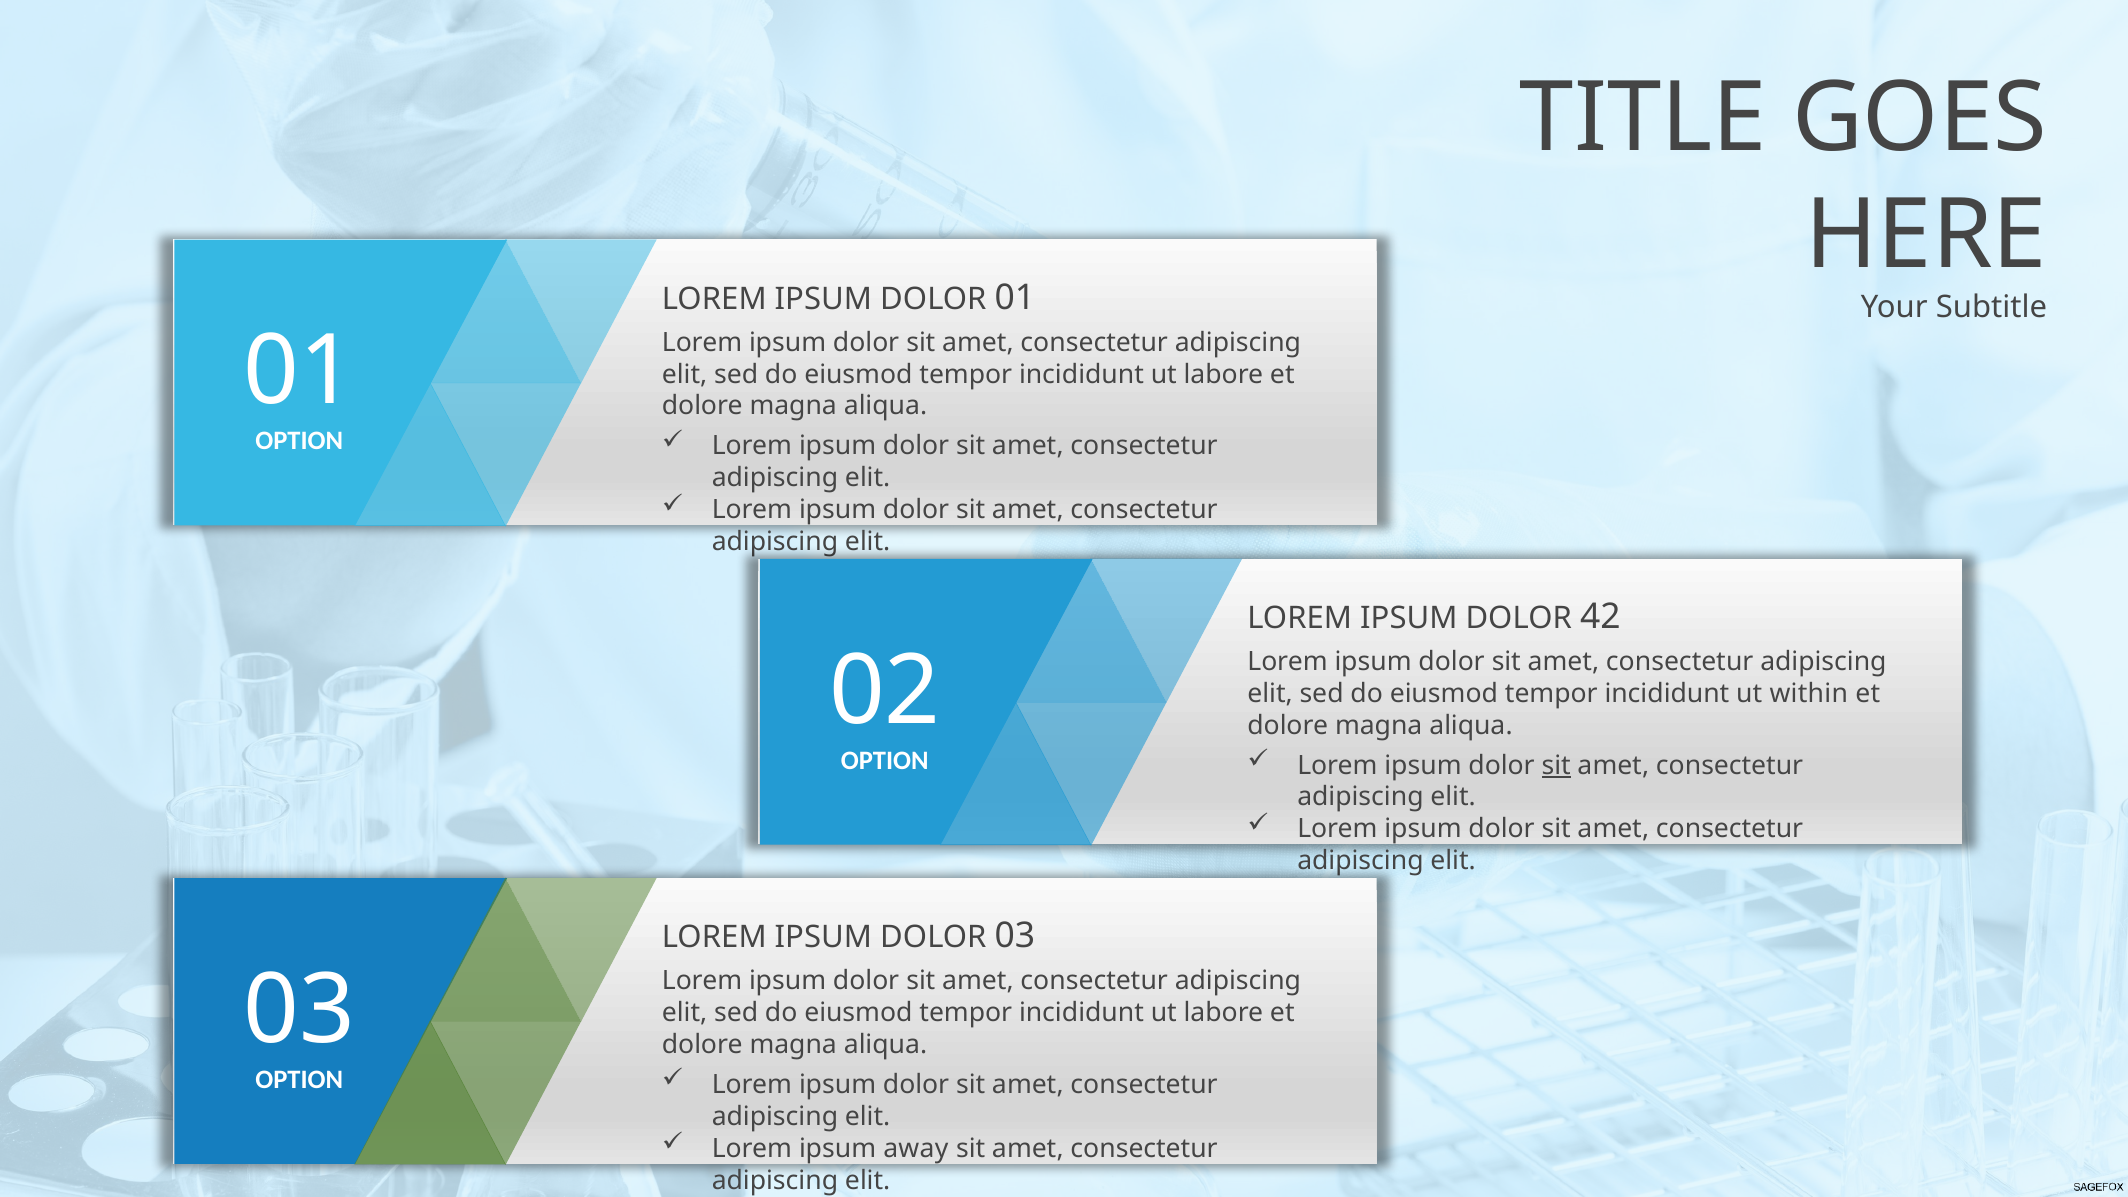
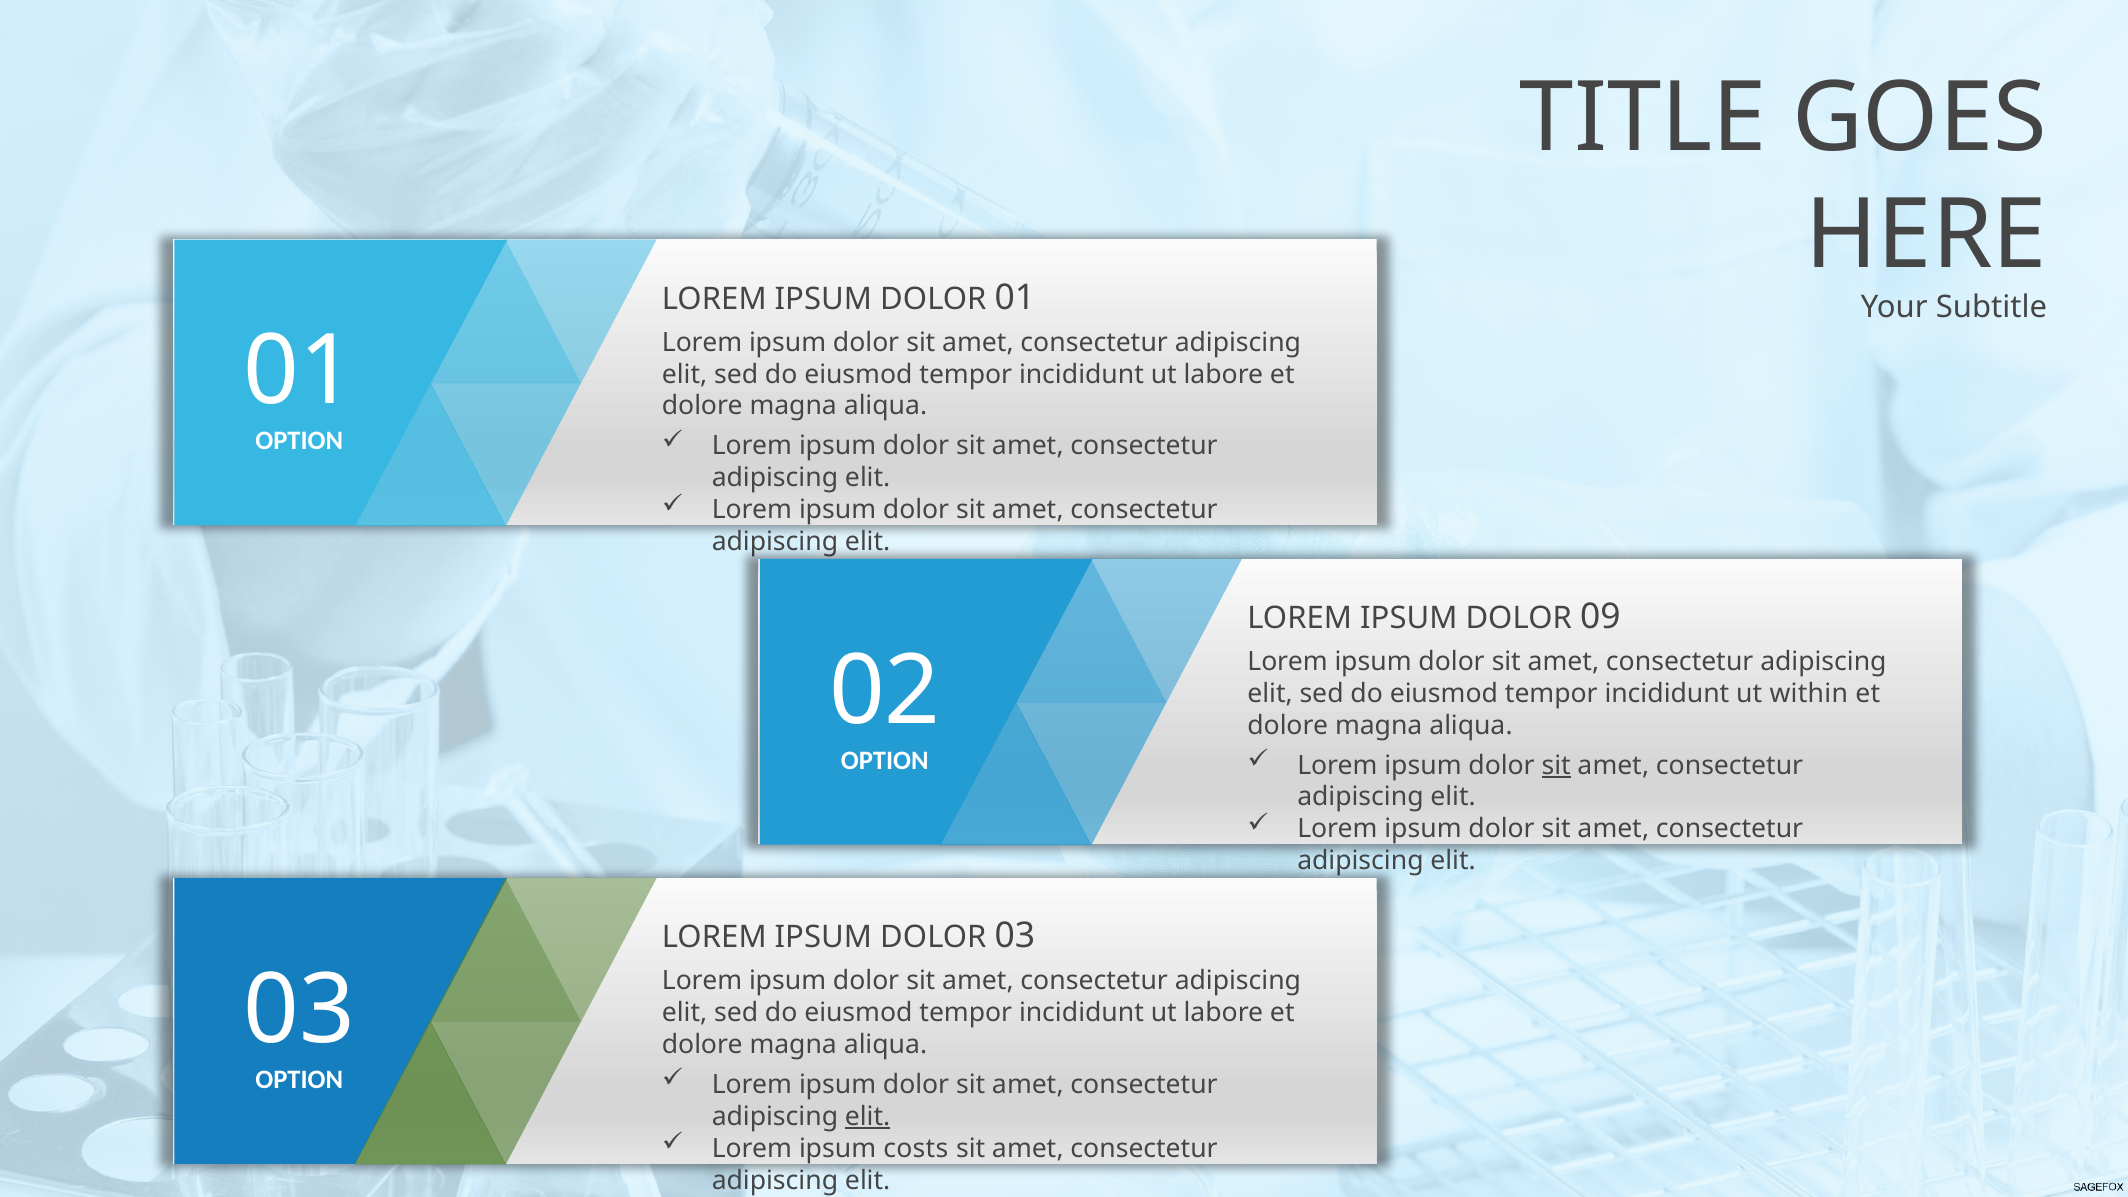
42: 42 -> 09
elit at (868, 1116) underline: none -> present
away: away -> costs
